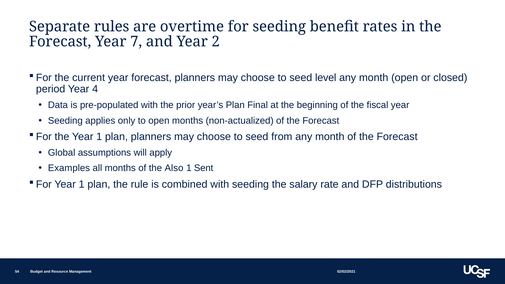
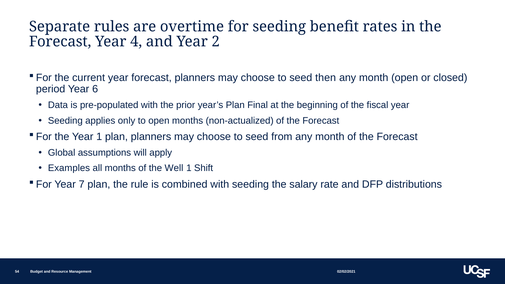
7: 7 -> 4
level: level -> then
4: 4 -> 6
Also: Also -> Well
Sent: Sent -> Shift
1 at (82, 184): 1 -> 7
